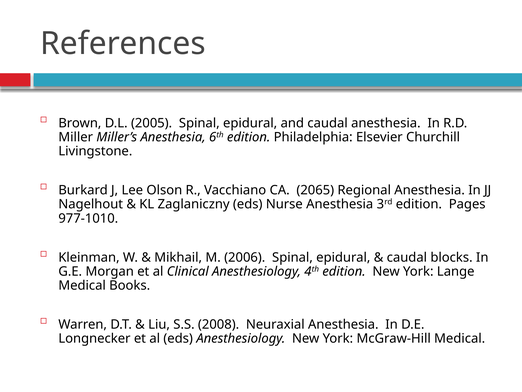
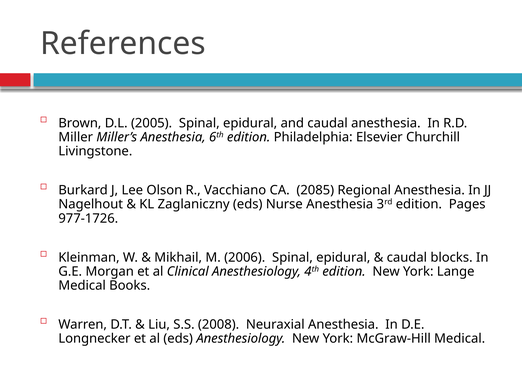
2065: 2065 -> 2085
977-1010: 977-1010 -> 977-1726
